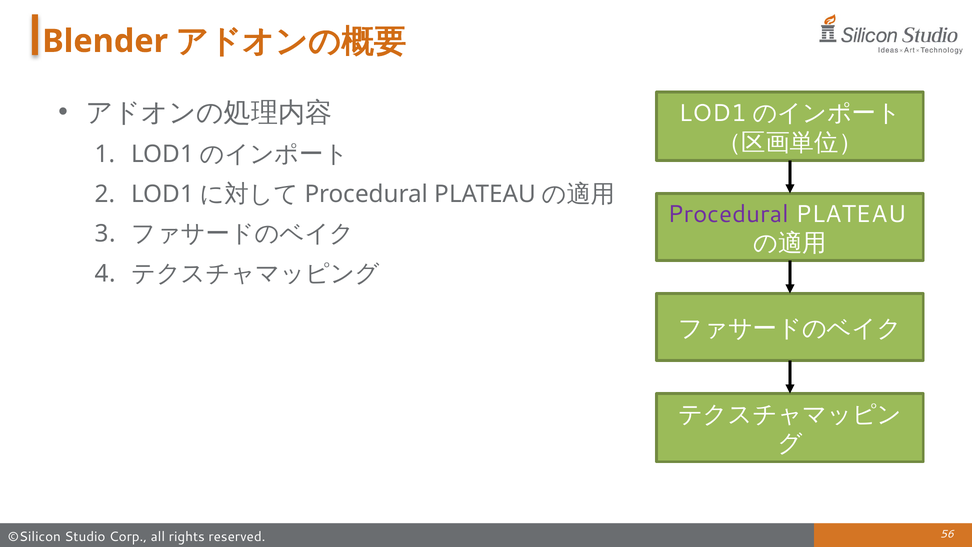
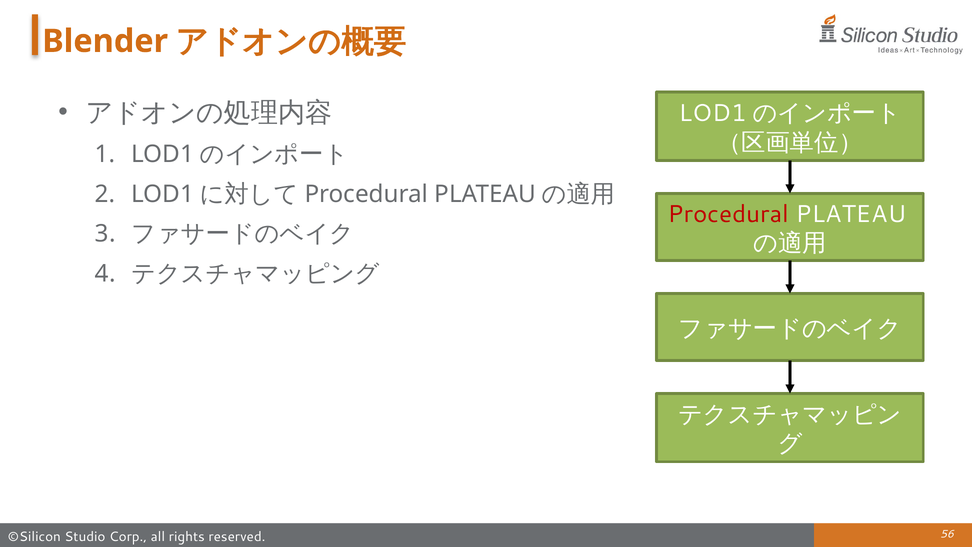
Procedural colour: purple -> red
